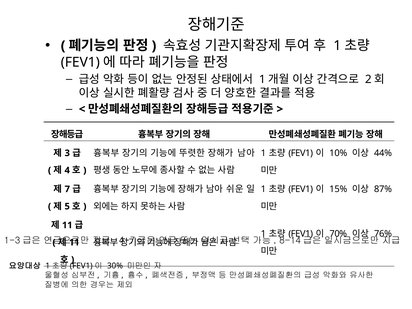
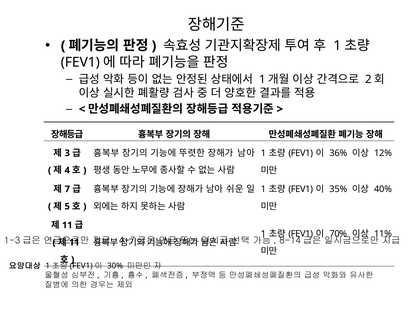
10%: 10% -> 36%
44%: 44% -> 12%
15%: 15% -> 35%
87%: 87% -> 40%
76%: 76% -> 11%
